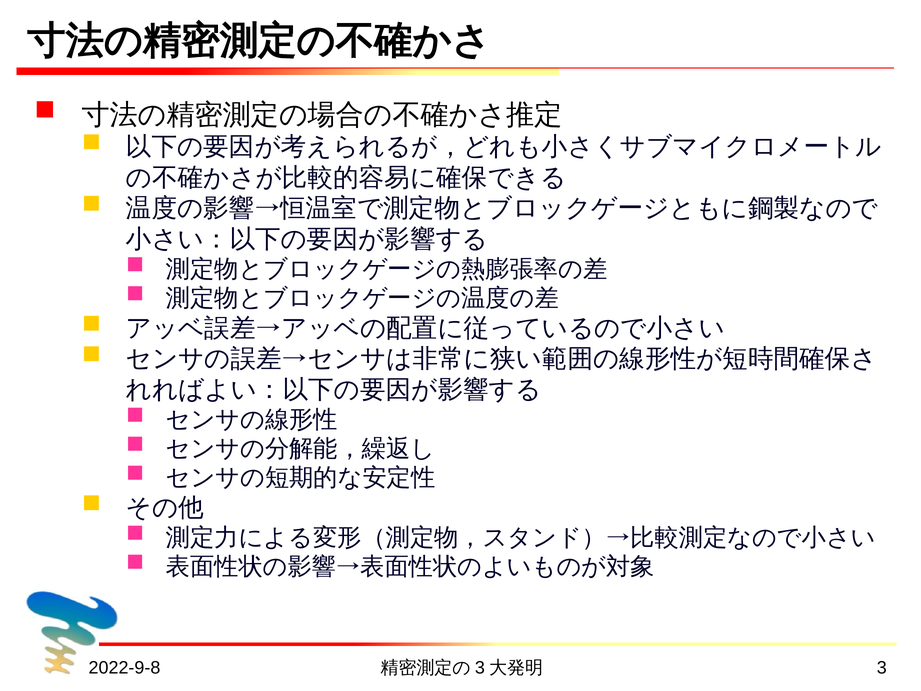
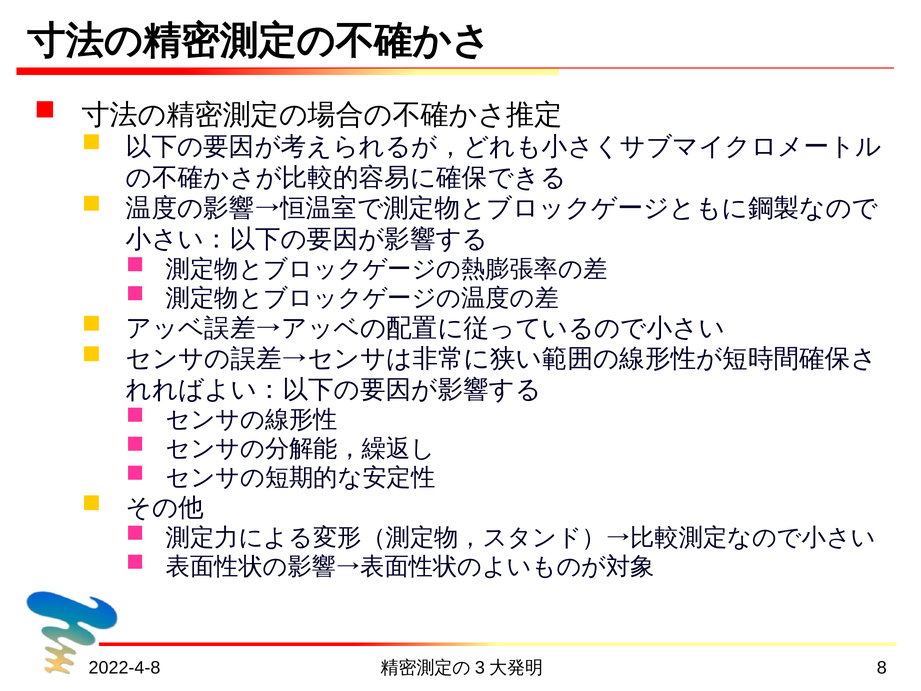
2022-9-8: 2022-9-8 -> 2022-4-8
3: 3 -> 8
